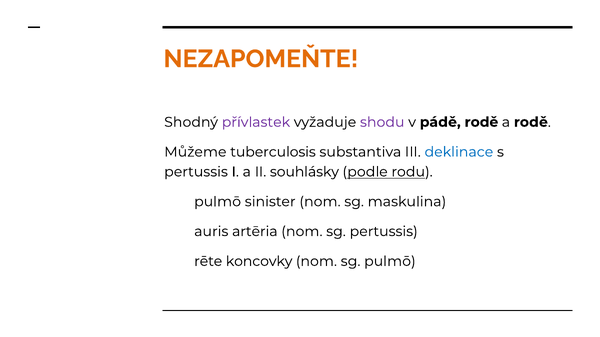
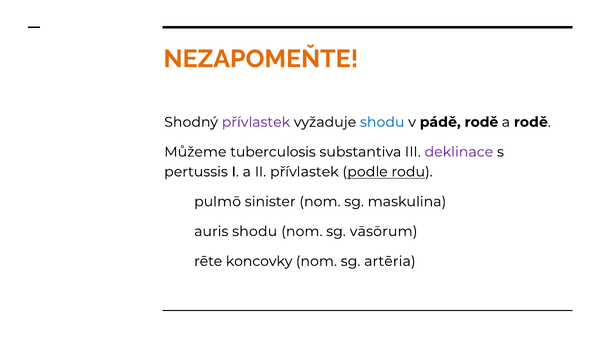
shodu at (382, 122) colour: purple -> blue
deklinace colour: blue -> purple
II souhlásky: souhlásky -> přívlastek
auris artēria: artēria -> shodu
sg pertussis: pertussis -> vāsōrum
sg pulmō: pulmō -> artēria
